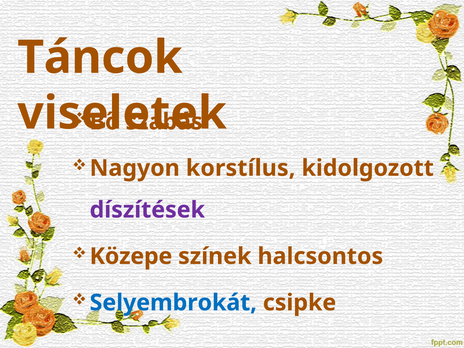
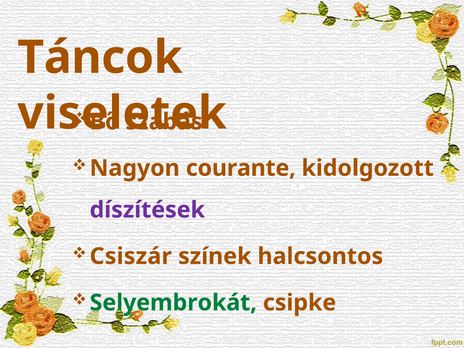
korstílus: korstílus -> courante
Közepe: Közepe -> Csiszár
Selyembrokát colour: blue -> green
